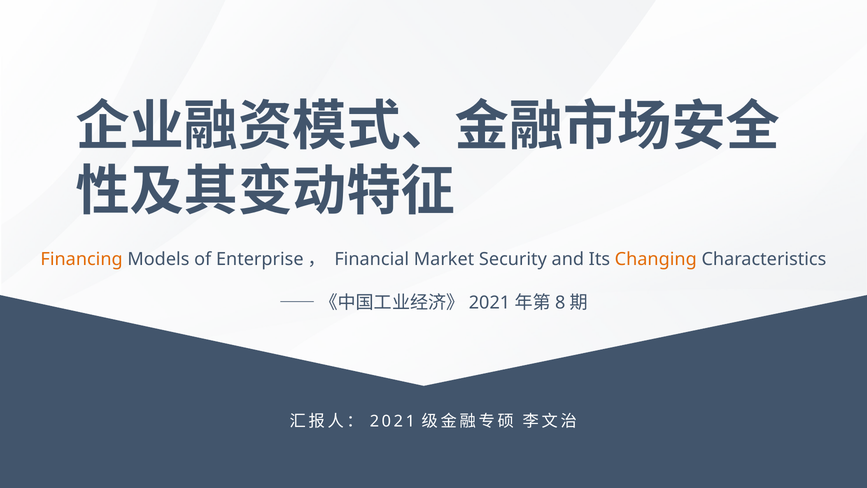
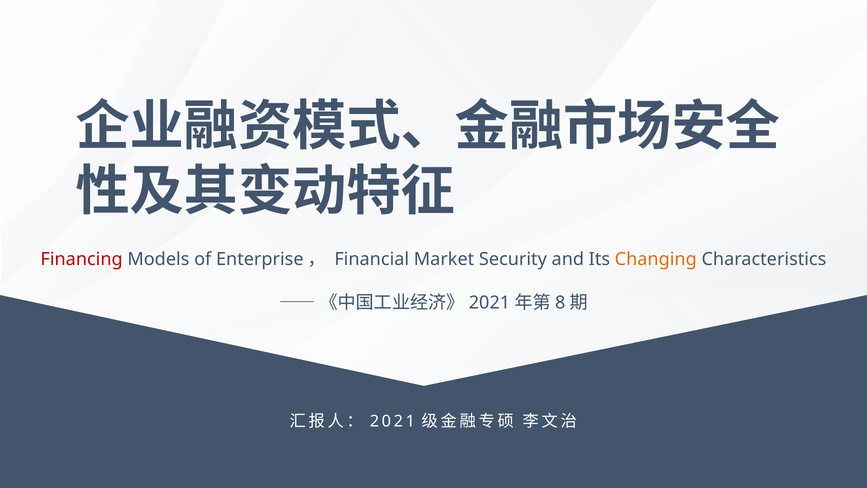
Financing colour: orange -> red
